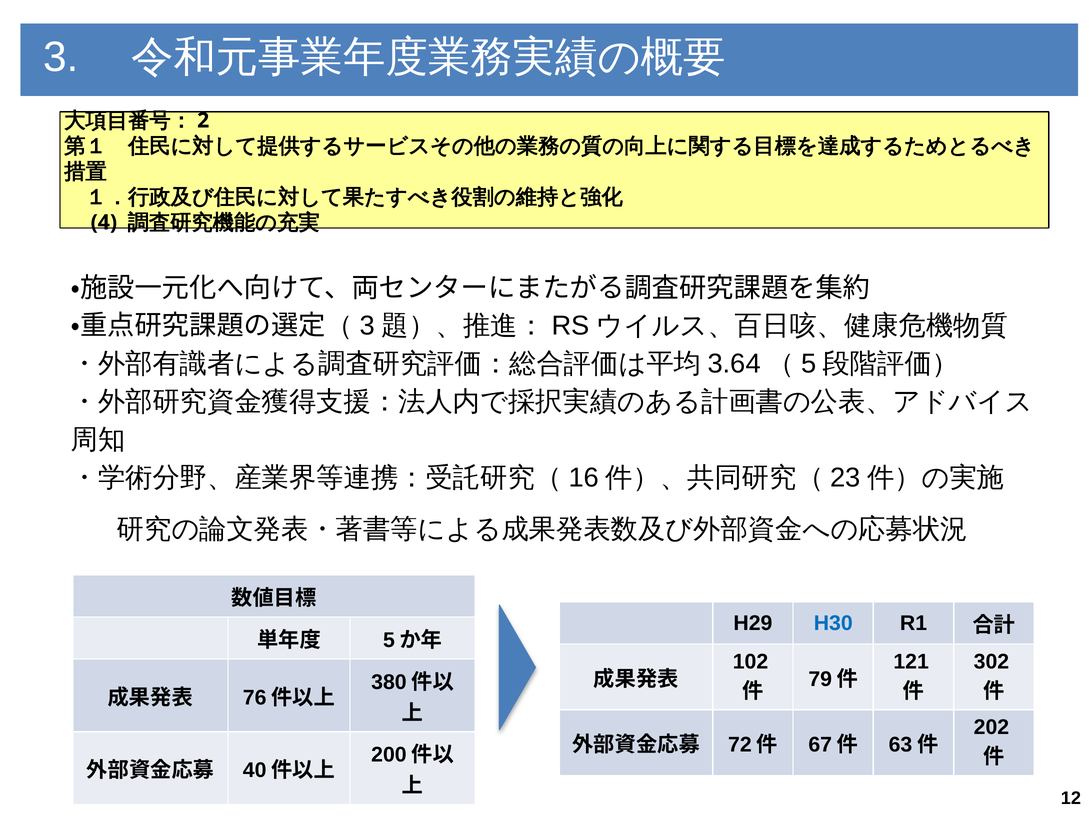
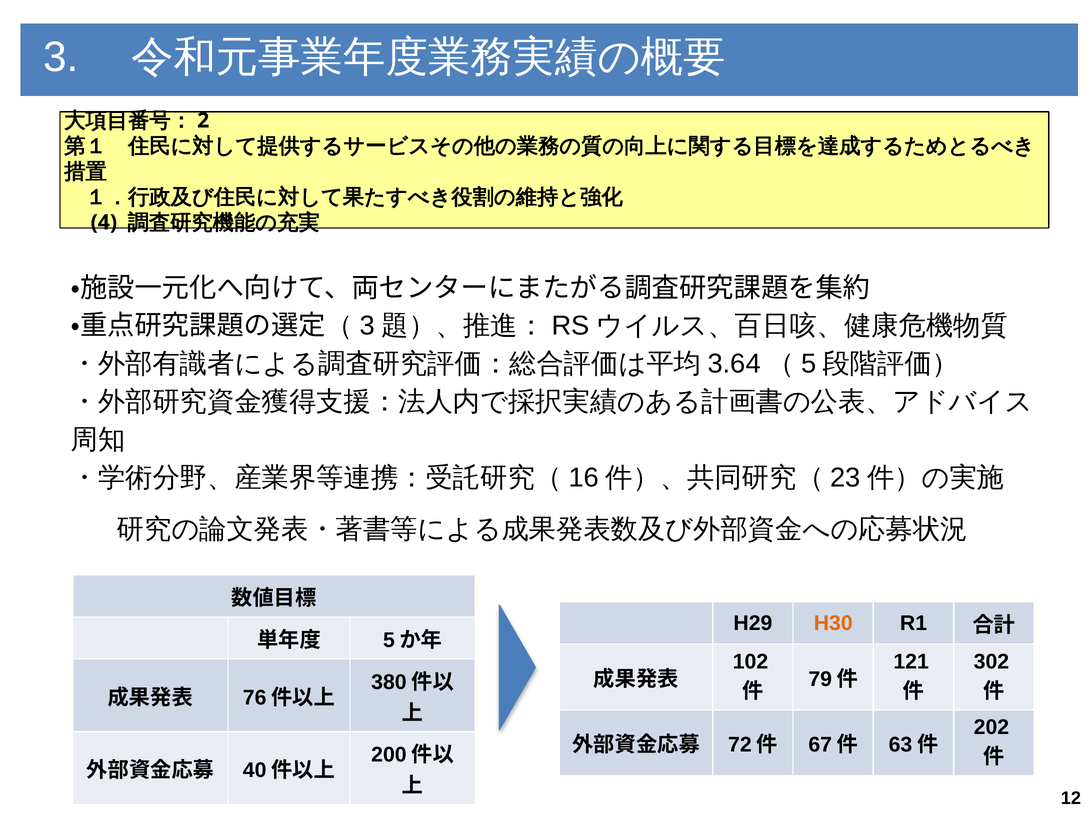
H30 colour: blue -> orange
